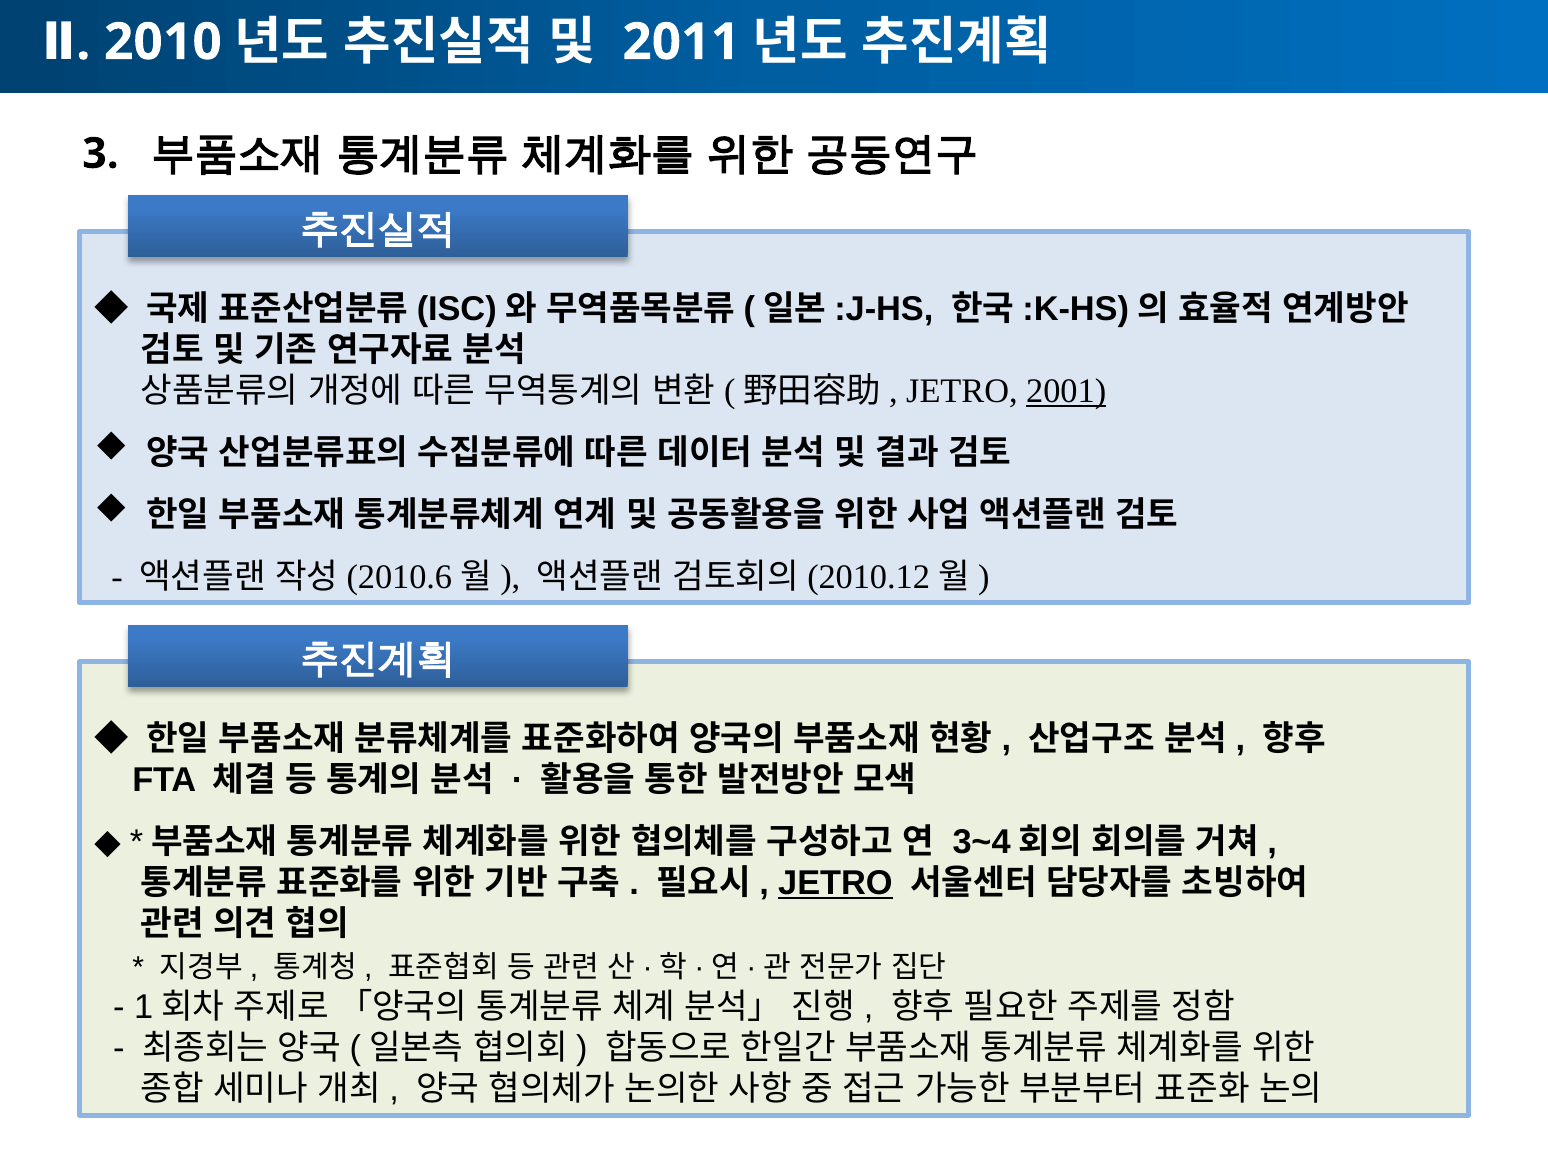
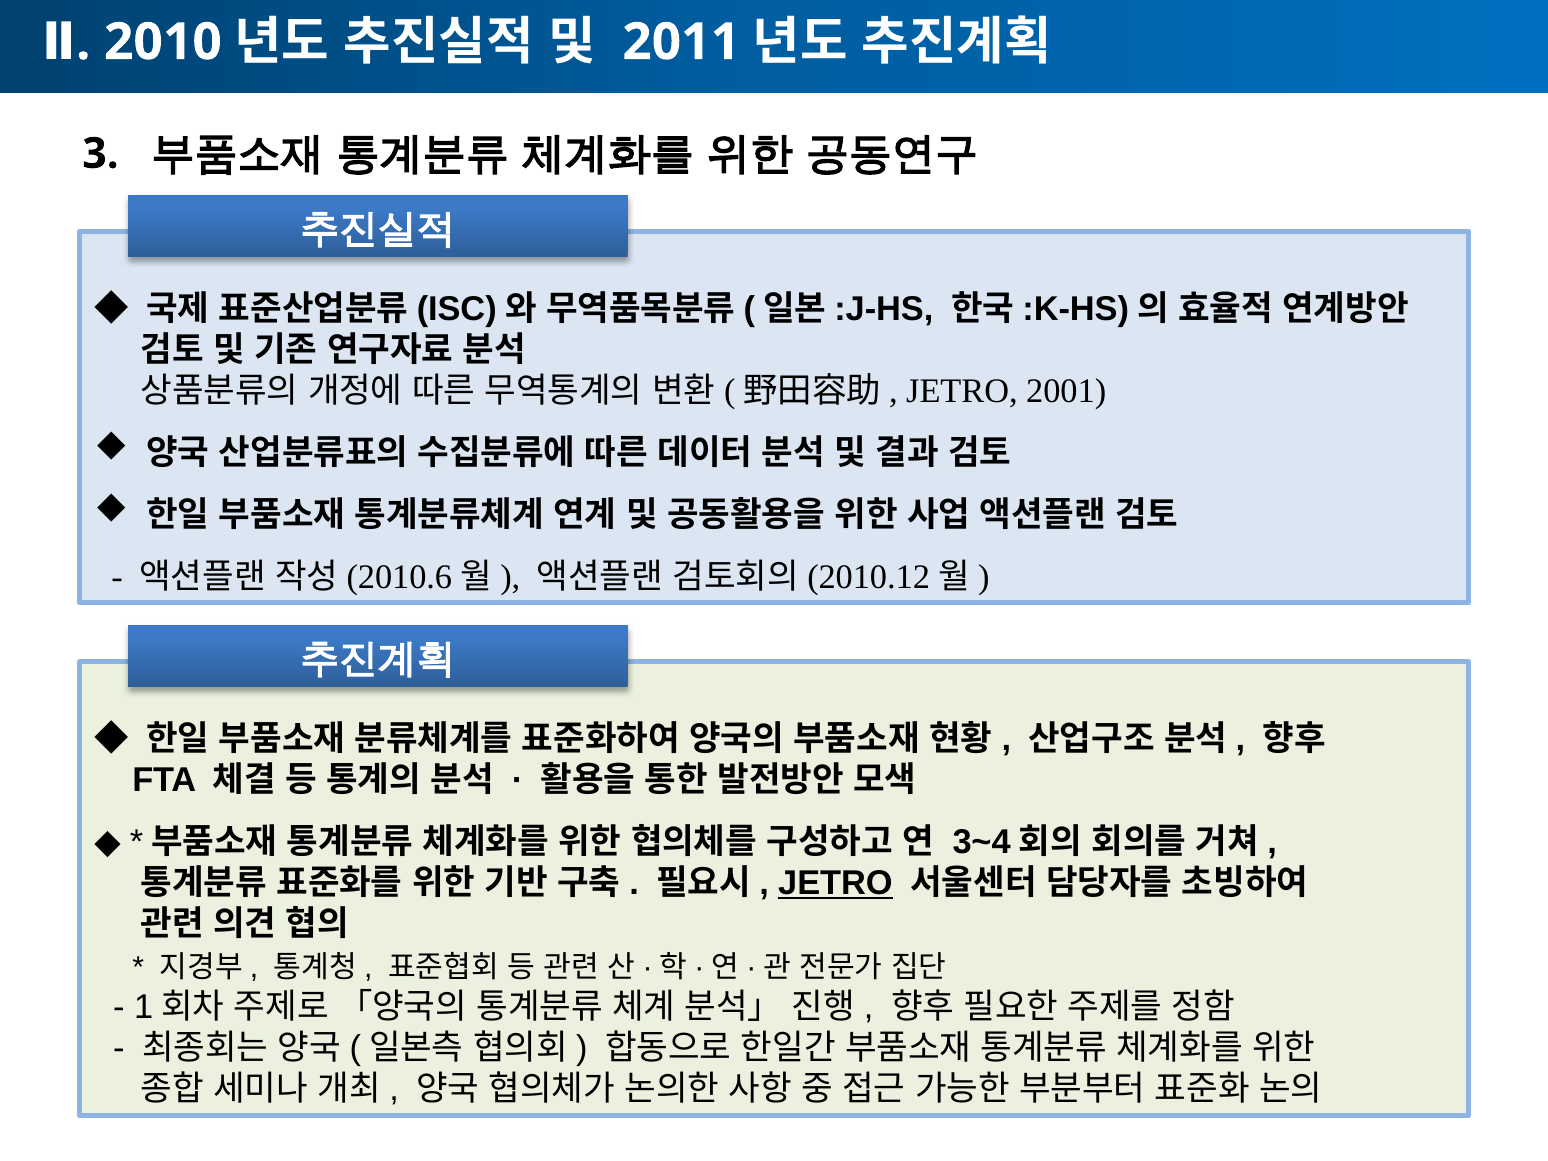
2001 underline: present -> none
